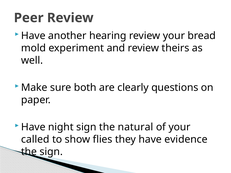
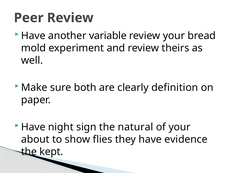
hearing: hearing -> variable
questions: questions -> definition
called: called -> about
the sign: sign -> kept
